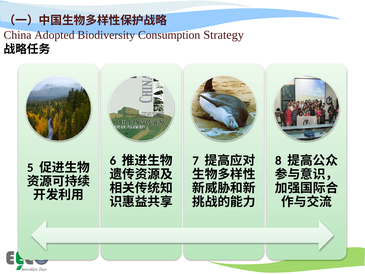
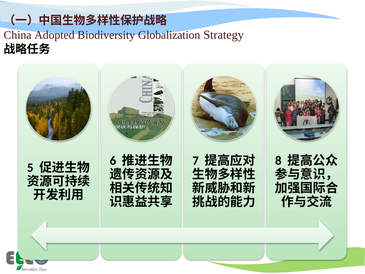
Consumption: Consumption -> Globalization
